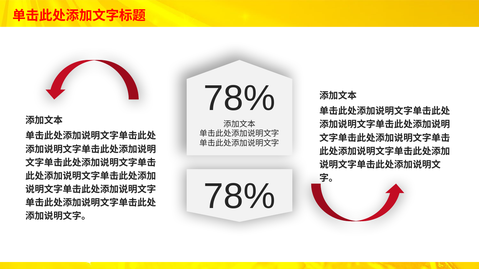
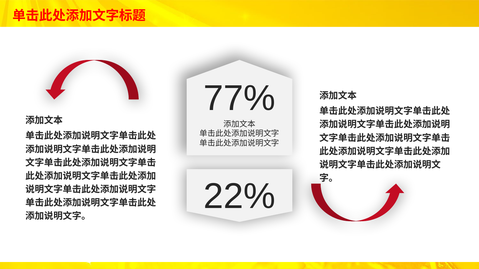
78% at (239, 98): 78% -> 77%
78% at (239, 197): 78% -> 22%
